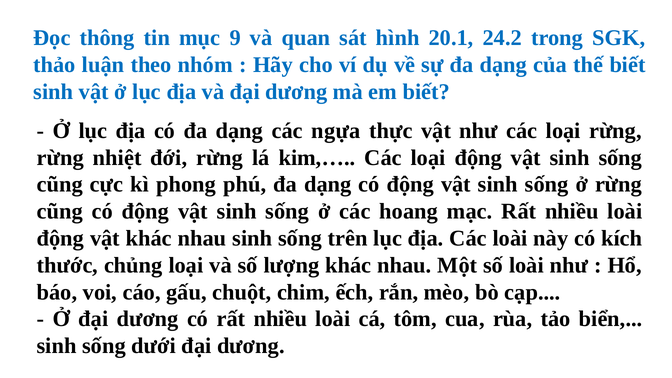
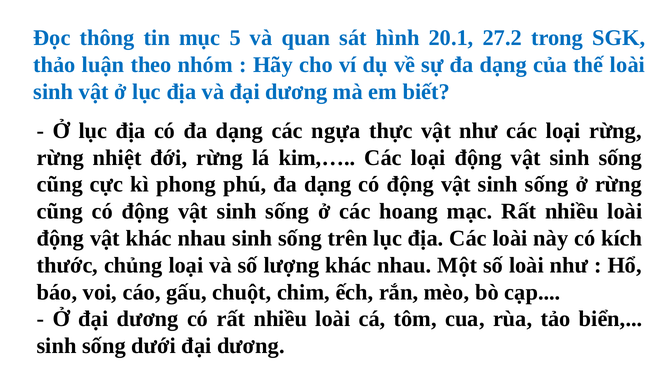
9: 9 -> 5
24.2: 24.2 -> 27.2
thế biết: biết -> loài
